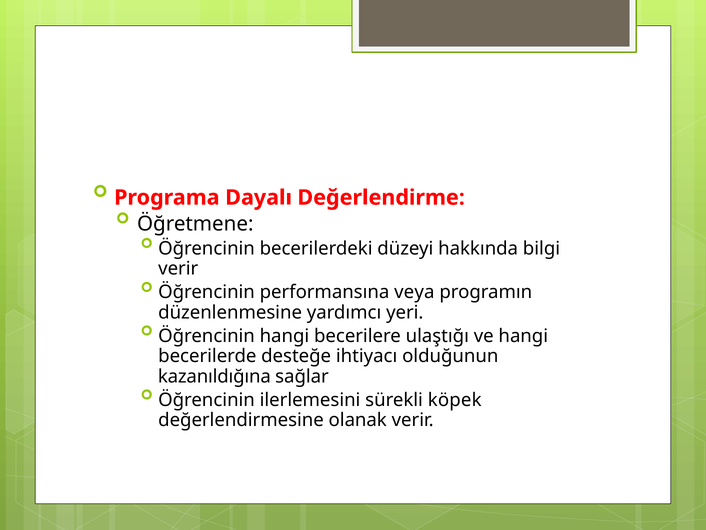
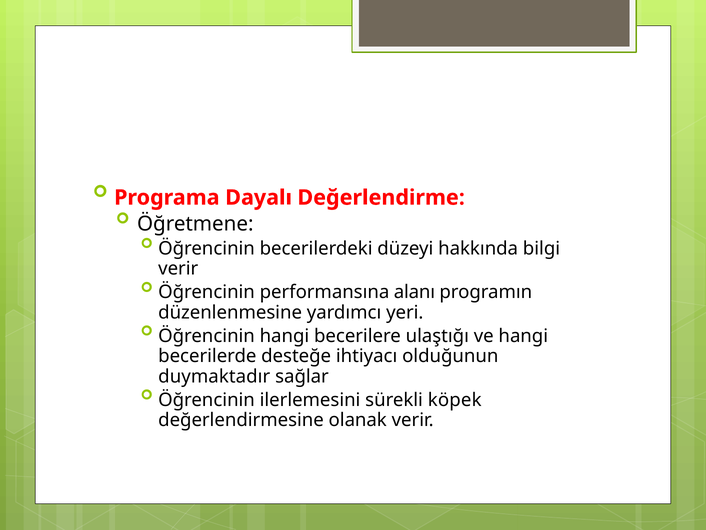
veya: veya -> alanı
kazanıldığına: kazanıldığına -> duymaktadır
